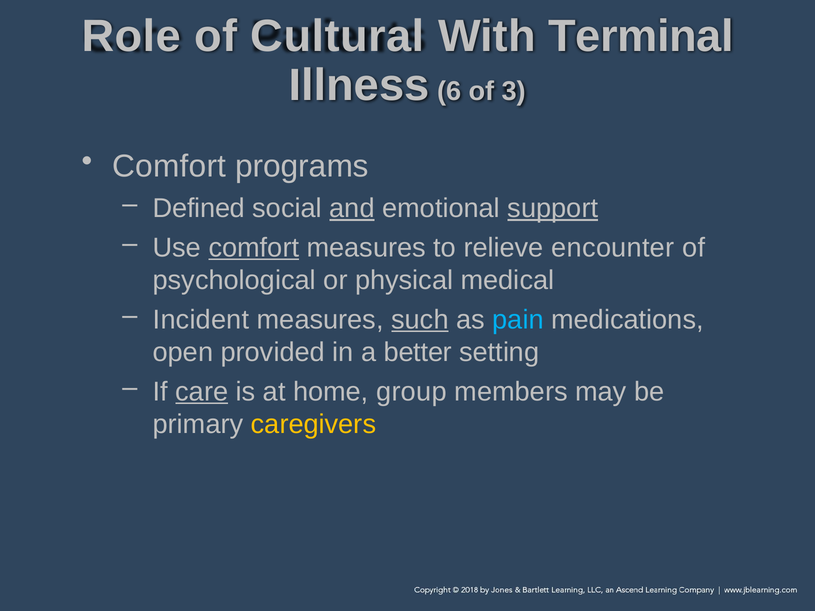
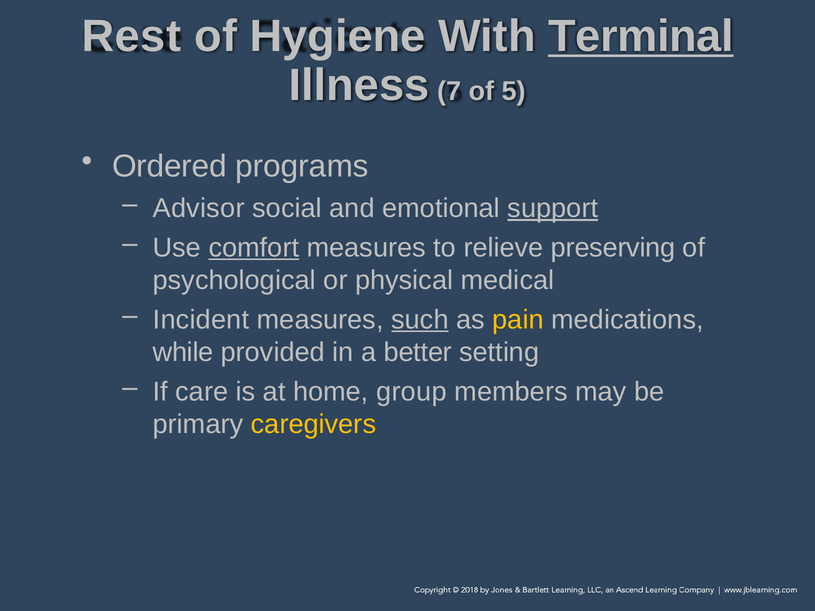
Role: Role -> Rest
Cultural: Cultural -> Hygiene
Terminal underline: none -> present
6: 6 -> 7
3: 3 -> 5
Comfort at (169, 167): Comfort -> Ordered
Defined: Defined -> Advisor
and underline: present -> none
encounter: encounter -> preserving
pain colour: light blue -> yellow
open: open -> while
care underline: present -> none
